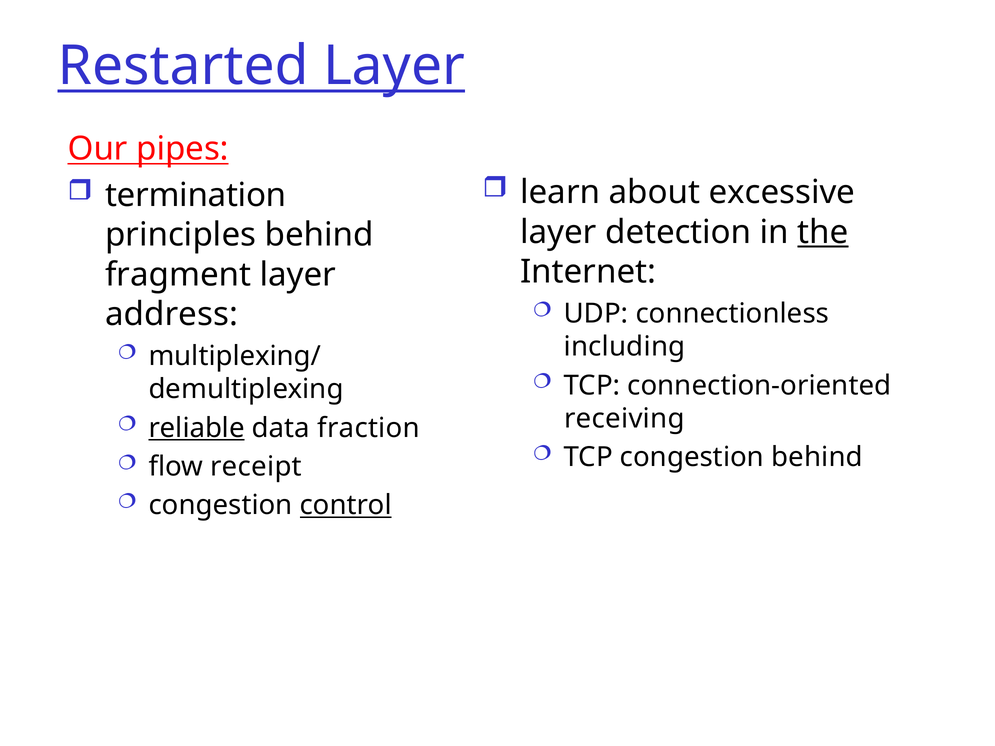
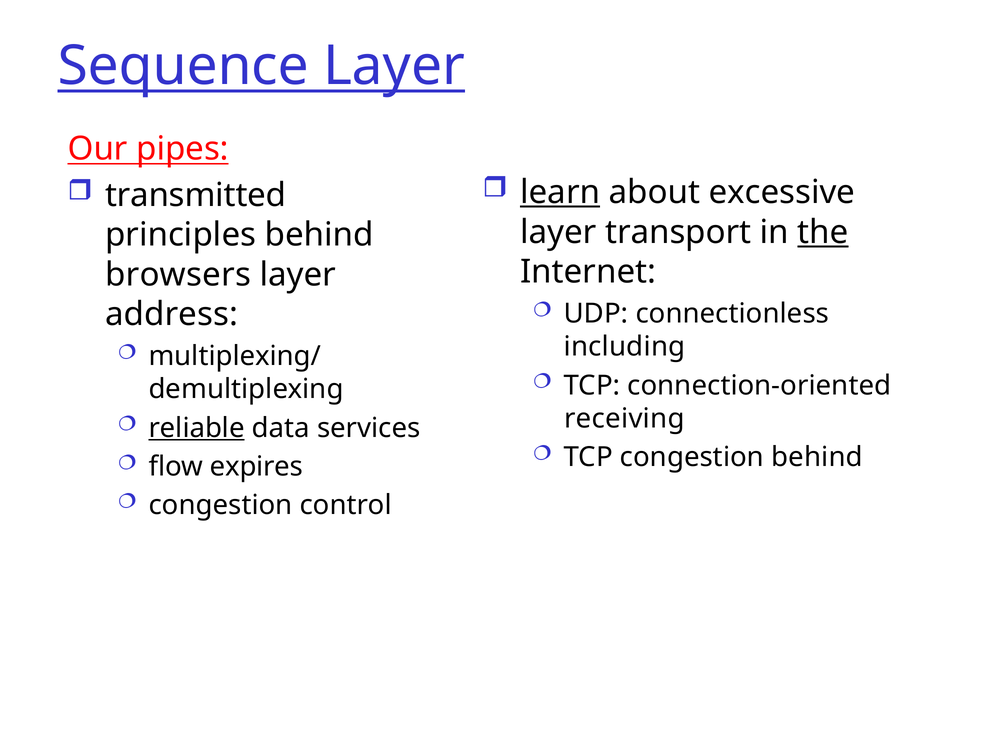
Restarted: Restarted -> Sequence
learn underline: none -> present
termination: termination -> transmitted
detection: detection -> transport
fragment: fragment -> browsers
fraction: fraction -> services
receipt: receipt -> expires
control underline: present -> none
